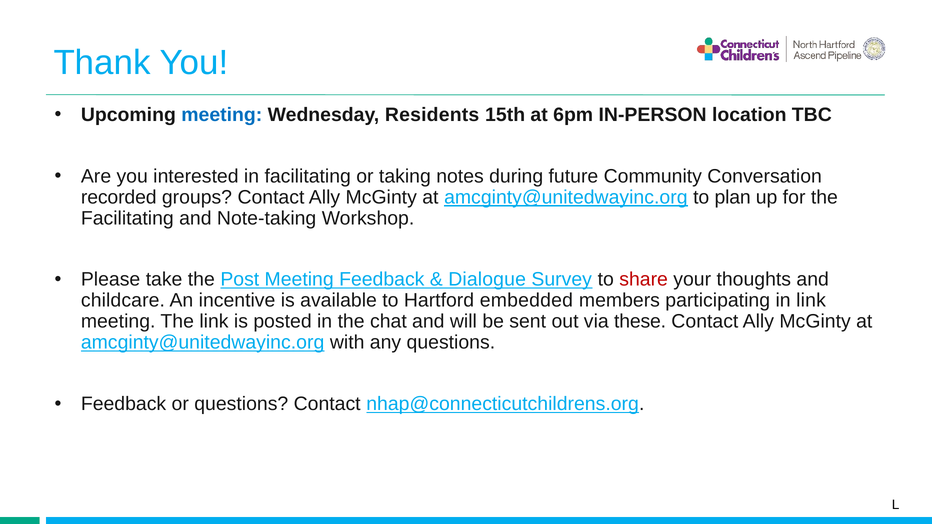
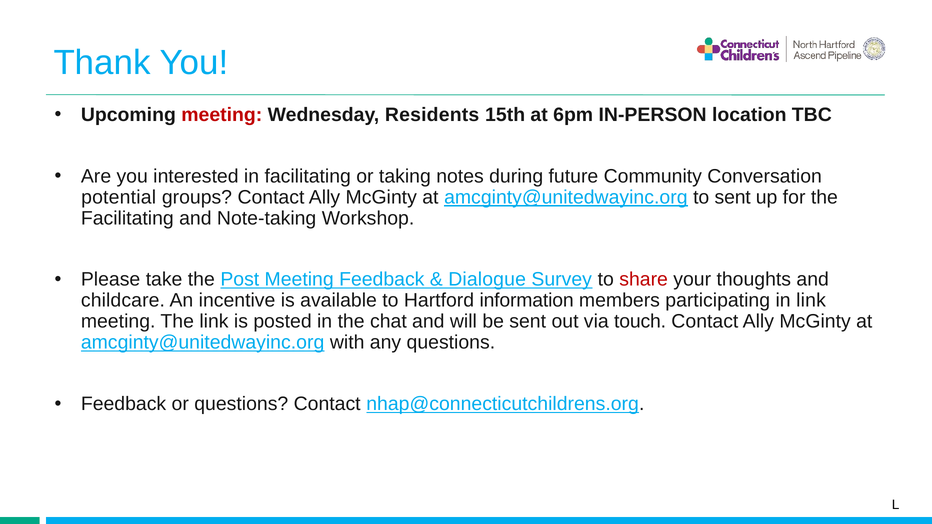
meeting at (222, 115) colour: blue -> red
recorded: recorded -> potential
to plan: plan -> sent
embedded: embedded -> information
these: these -> touch
